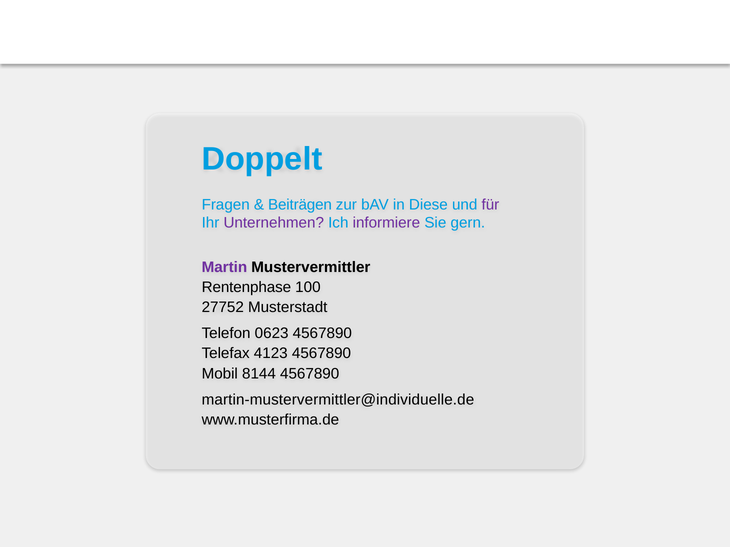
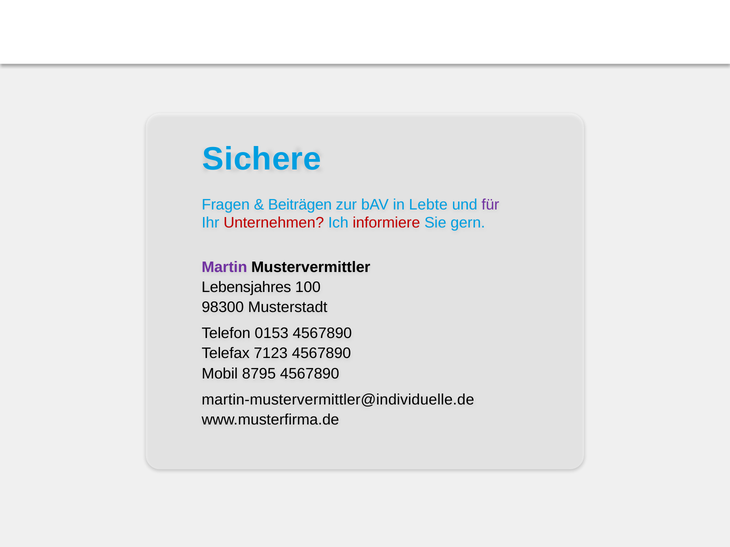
Doppelt: Doppelt -> Sichere
Diese: Diese -> Lebte
Unternehmen colour: purple -> red
informiere colour: purple -> red
Rentenphase: Rentenphase -> Lebensjahres
27752: 27752 -> 98300
0623: 0623 -> 0153
4123: 4123 -> 7123
8144: 8144 -> 8795
